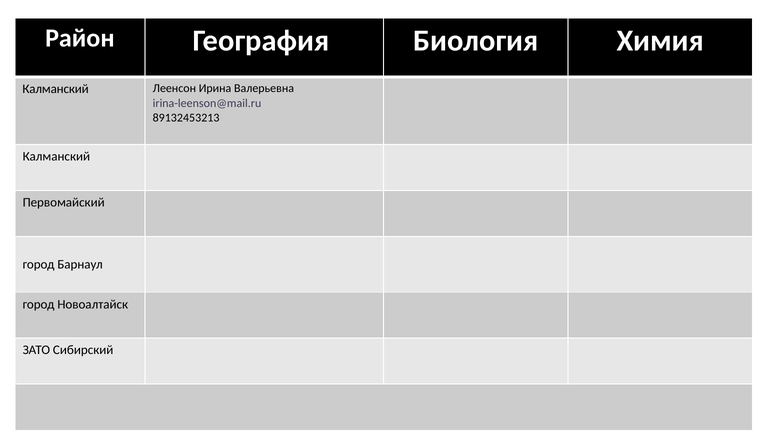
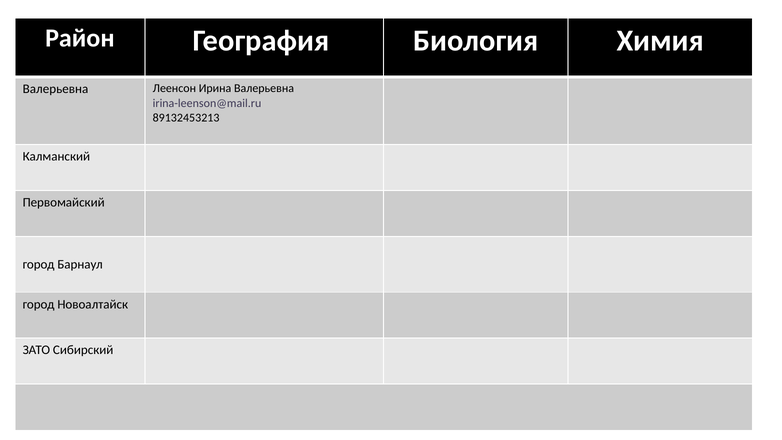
Калманский at (56, 89): Калманский -> Валерьевна
